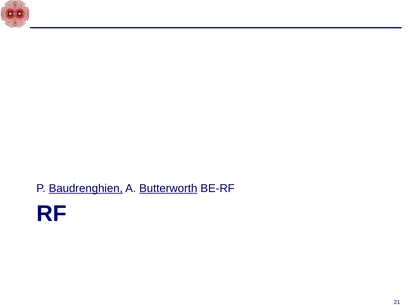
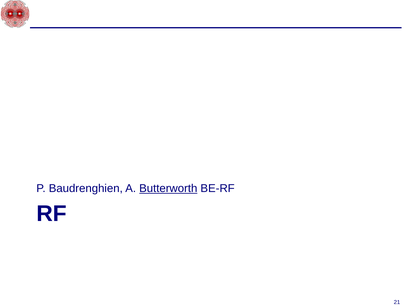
Baudrenghien underline: present -> none
